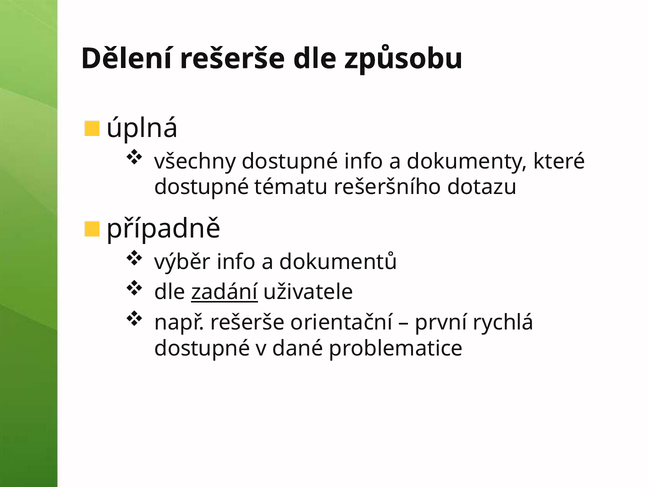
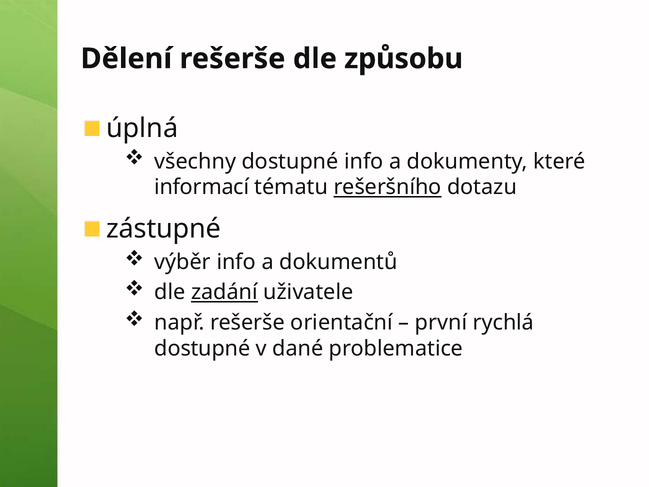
dostupné at (202, 187): dostupné -> informací
rešeršního underline: none -> present
případně: případně -> zástupné
